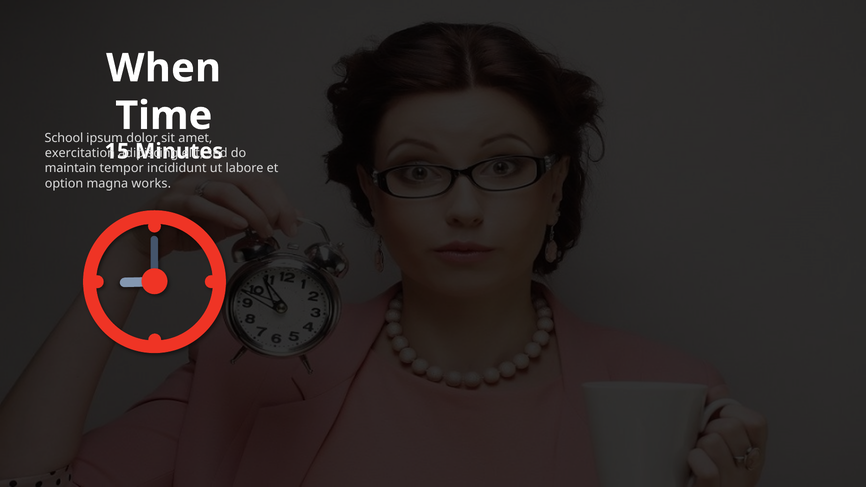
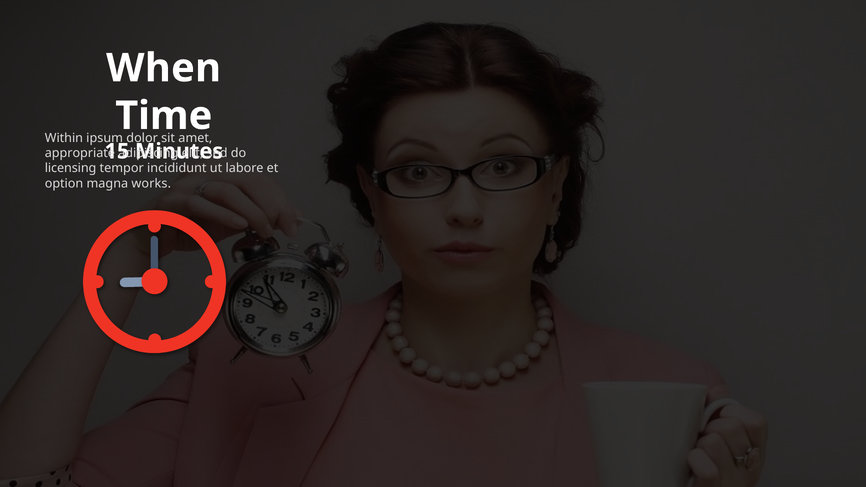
School: School -> Within
exercitation: exercitation -> appropriate
maintain: maintain -> licensing
